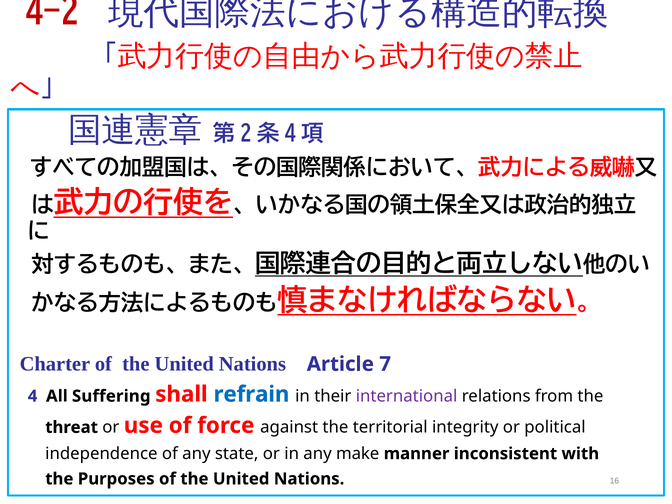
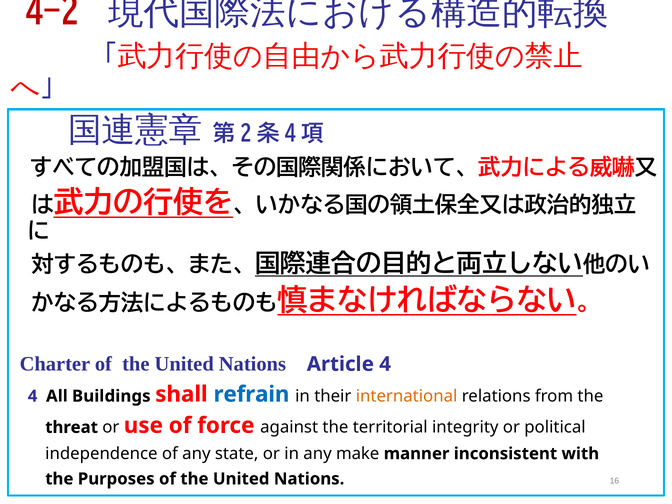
Article 7: 7 -> 4
Suffering: Suffering -> Buildings
international colour: purple -> orange
